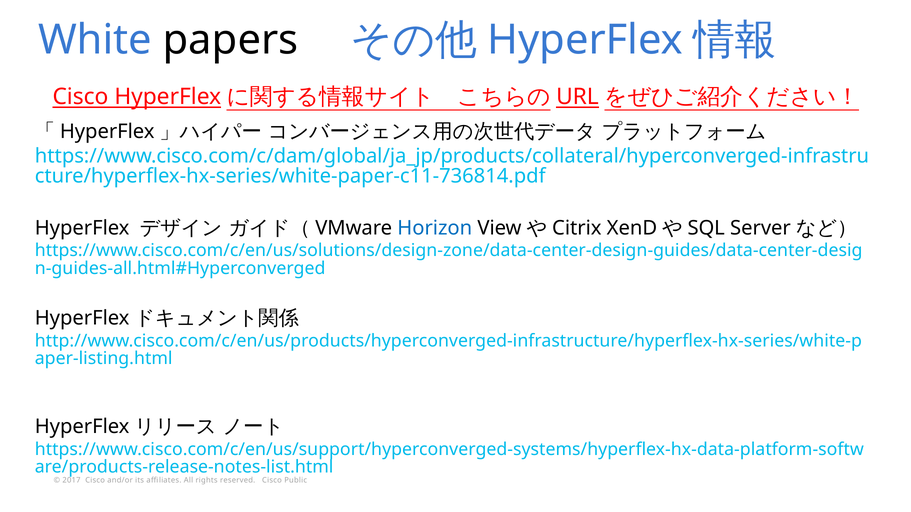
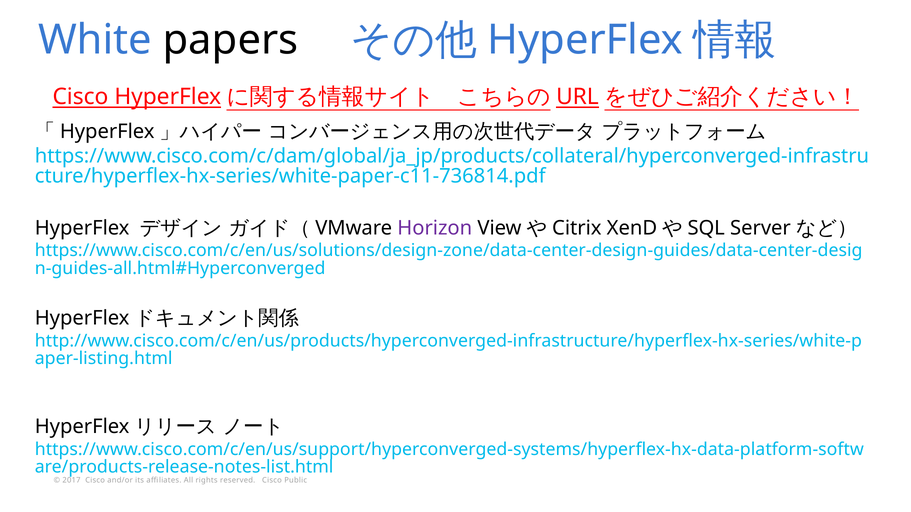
Horizon colour: blue -> purple
